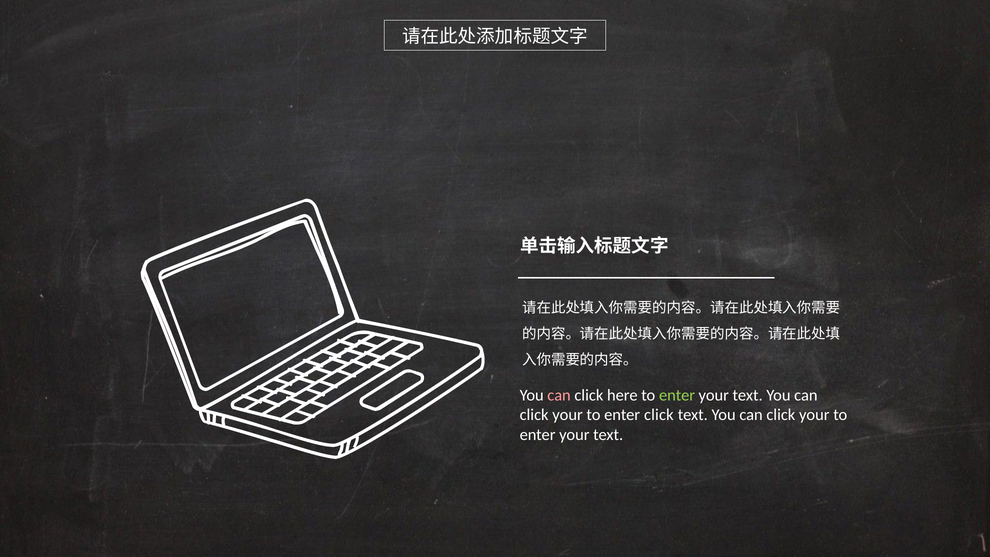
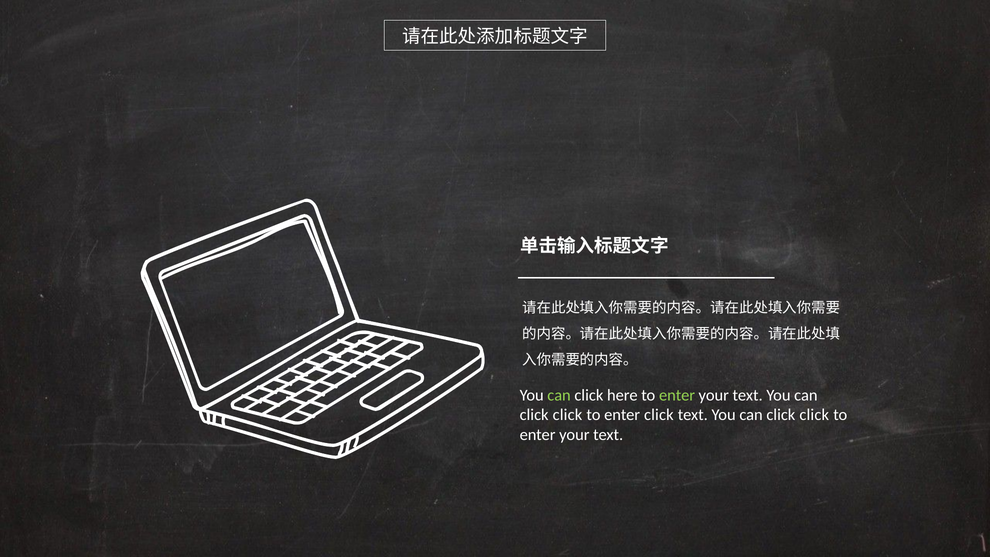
can at (559, 395) colour: pink -> light green
your at (568, 415): your -> click
your at (814, 415): your -> click
